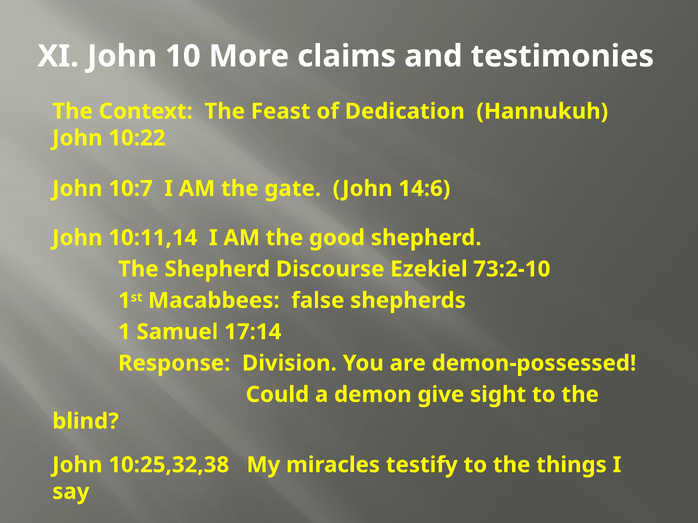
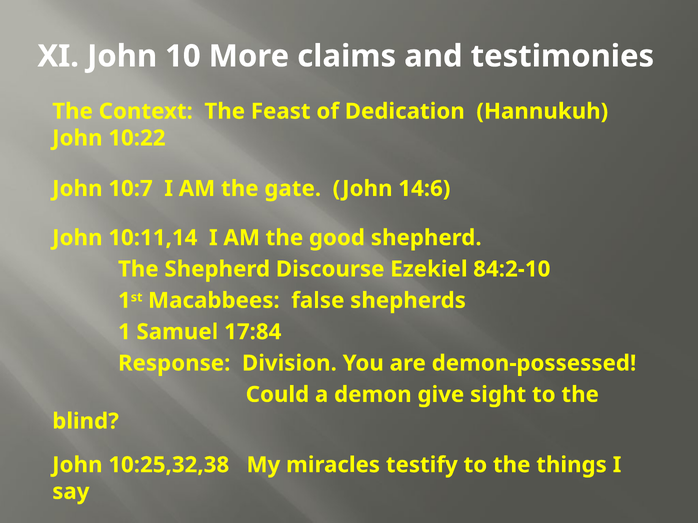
73:2-10: 73:2-10 -> 84:2-10
17:14: 17:14 -> 17:84
